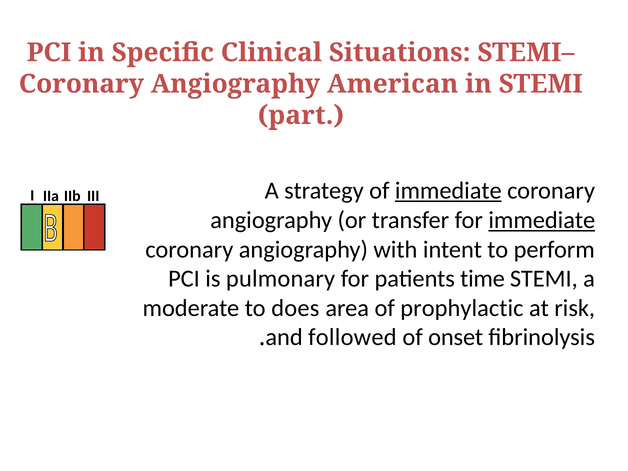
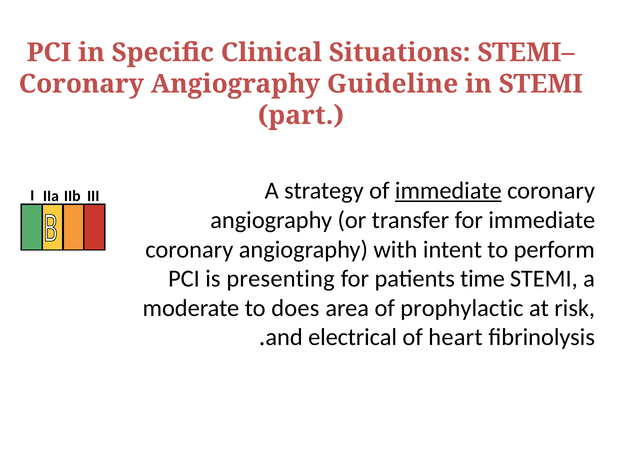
American: American -> Guideline
immediate at (542, 220) underline: present -> none
pulmonary: pulmonary -> presenting
followed: followed -> electrical
onset: onset -> heart
